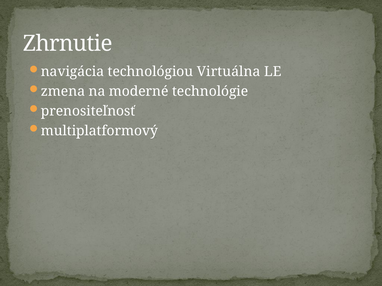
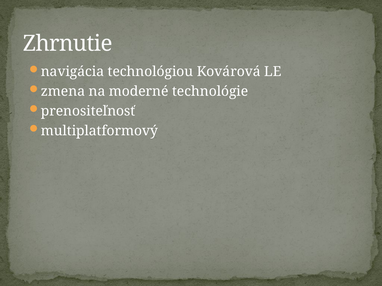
Virtuálna: Virtuálna -> Kovárová
